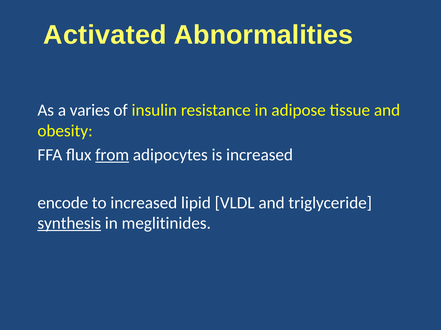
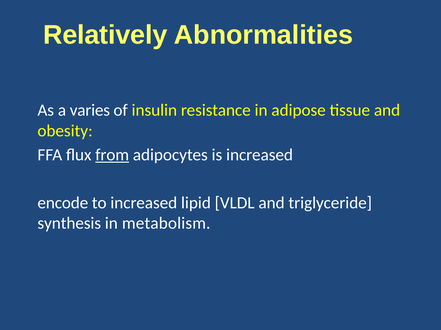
Activated: Activated -> Relatively
synthesis underline: present -> none
meglitinides: meglitinides -> metabolism
